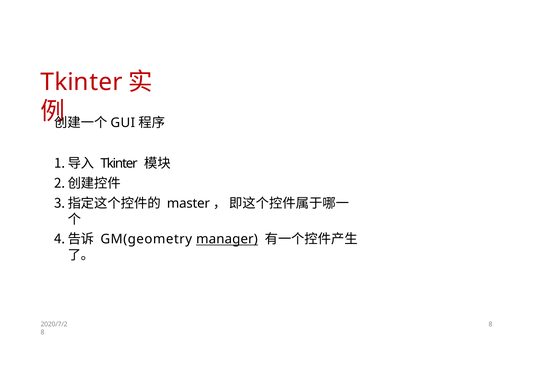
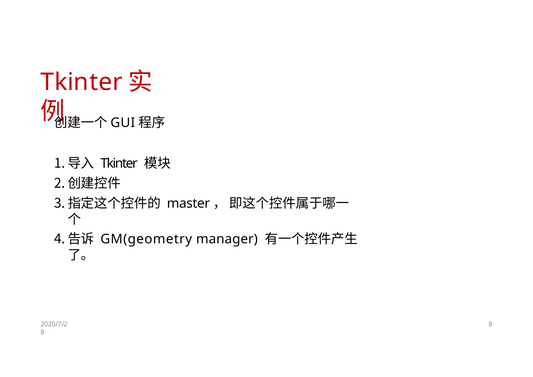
manager underline: present -> none
